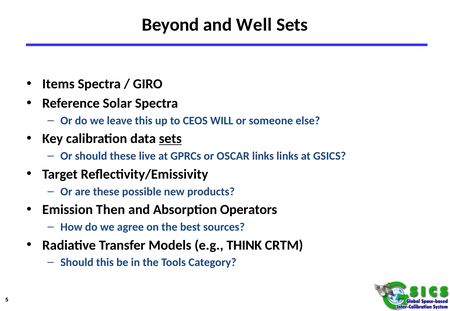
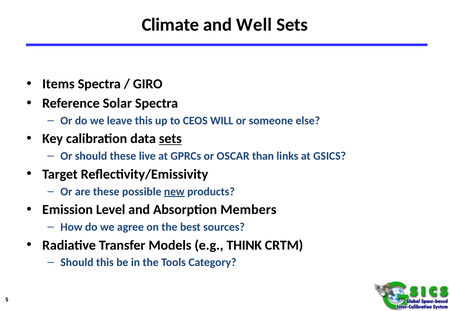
Beyond: Beyond -> Climate
OSCAR links: links -> than
new underline: none -> present
Then: Then -> Level
Operators: Operators -> Members
